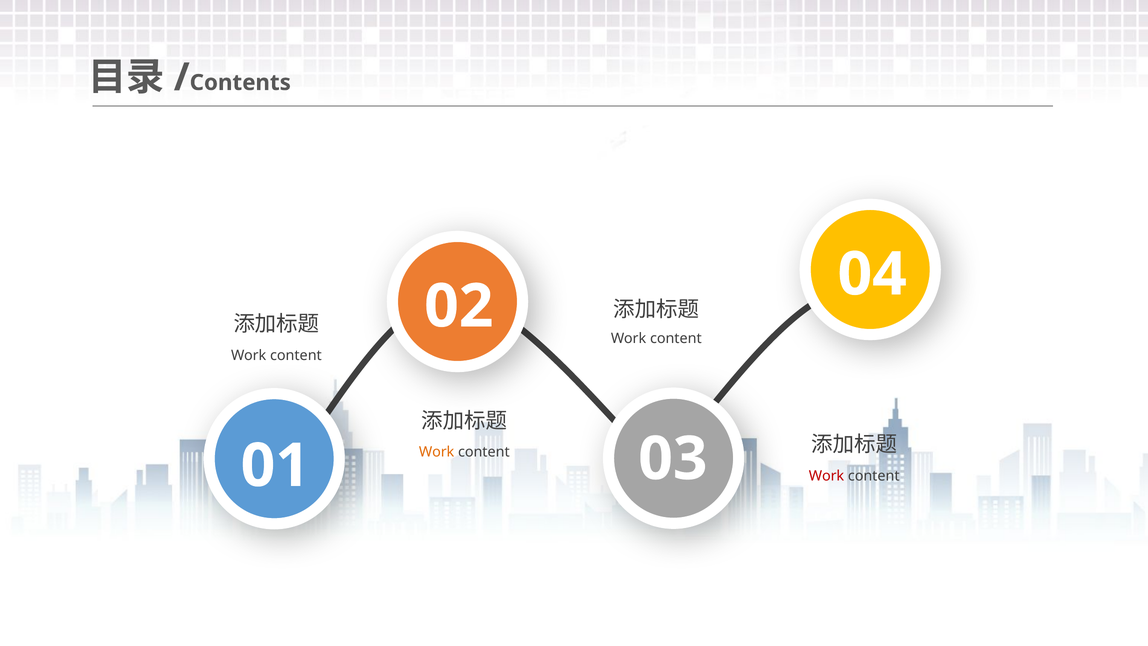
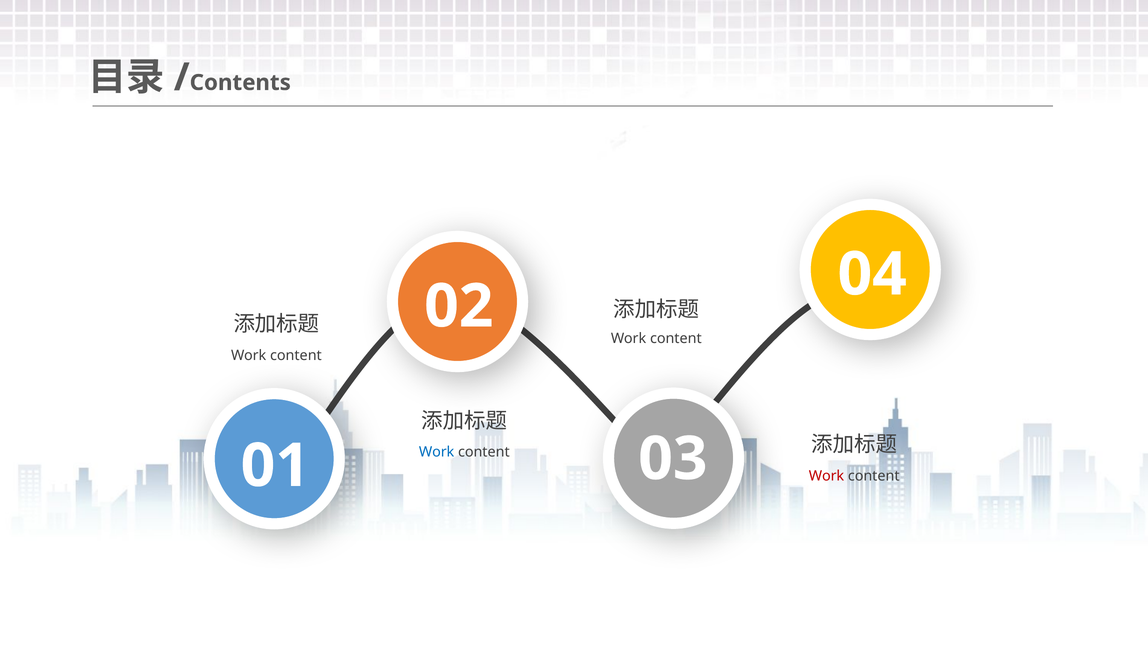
Work at (437, 452) colour: orange -> blue
